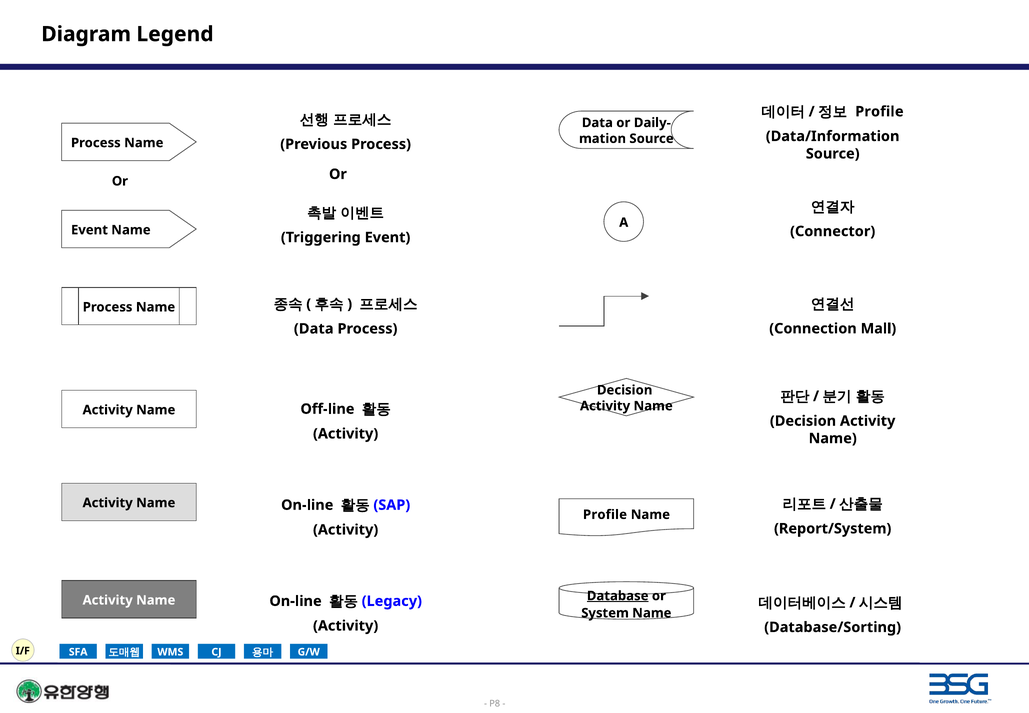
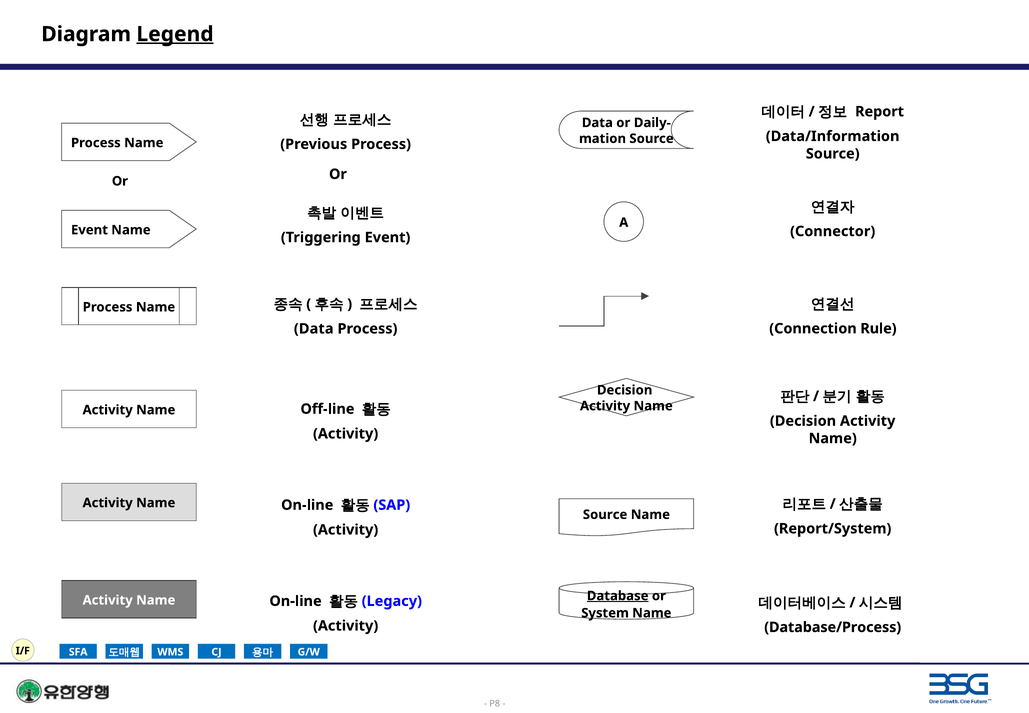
Legend underline: none -> present
Profile at (879, 111): Profile -> Report
Mall: Mall -> Rule
Profile at (605, 514): Profile -> Source
Database/Sorting: Database/Sorting -> Database/Process
